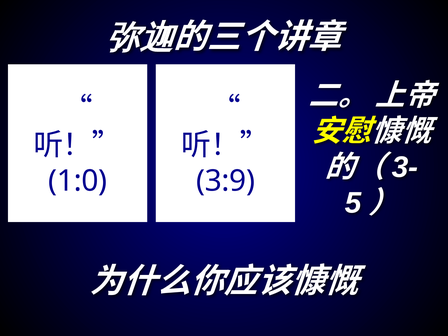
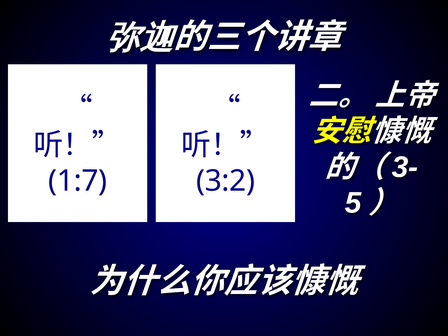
1:0: 1:0 -> 1:7
3:9: 3:9 -> 3:2
